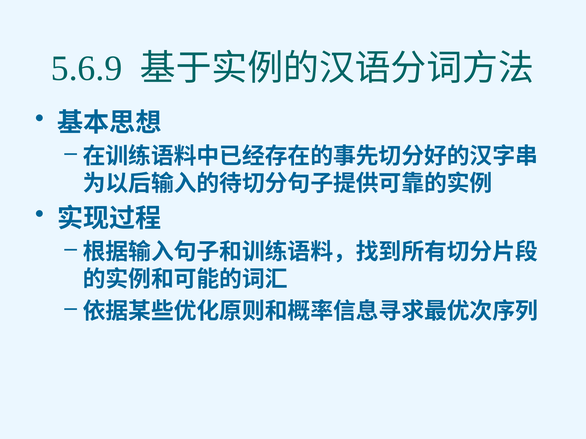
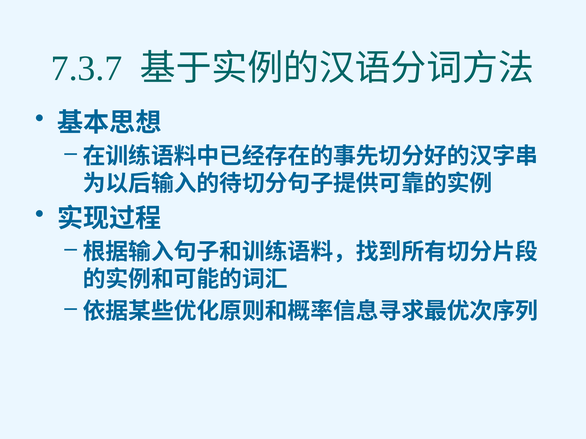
5.6.9: 5.6.9 -> 7.3.7
